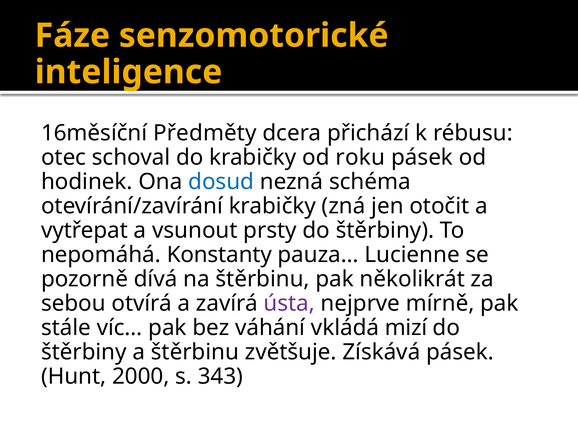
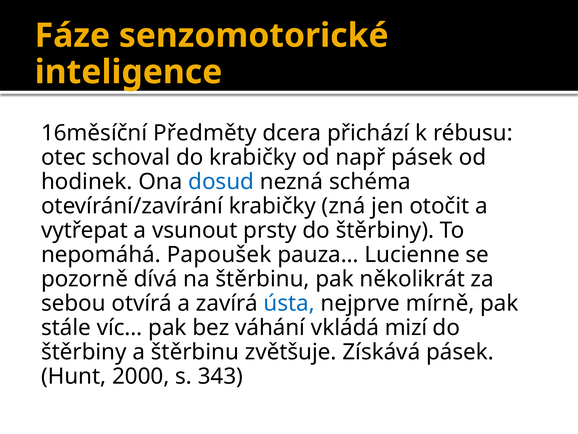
roku: roku -> např
Konstanty: Konstanty -> Papoušek
ústa colour: purple -> blue
